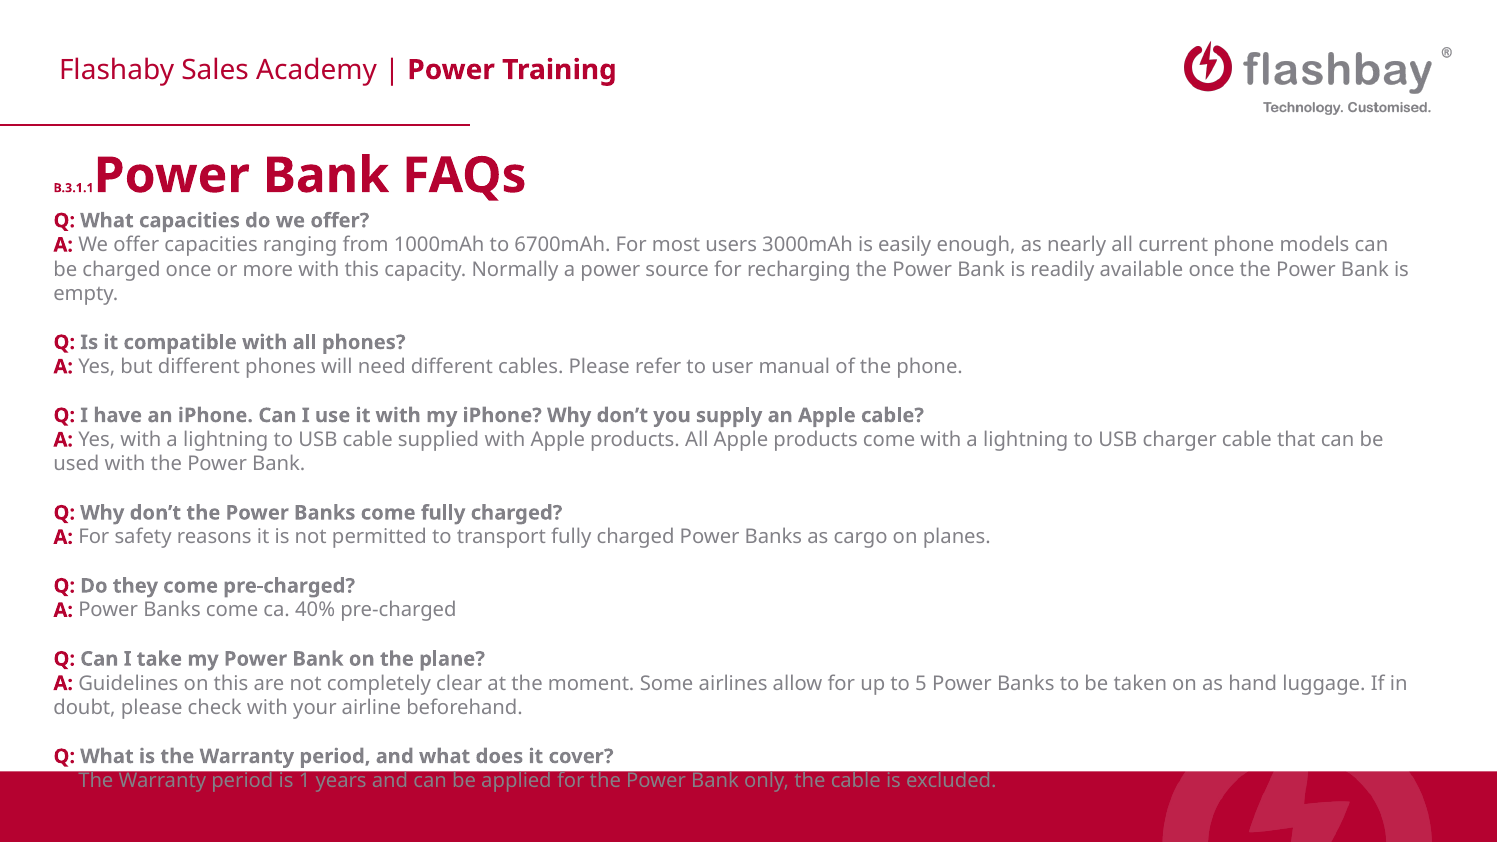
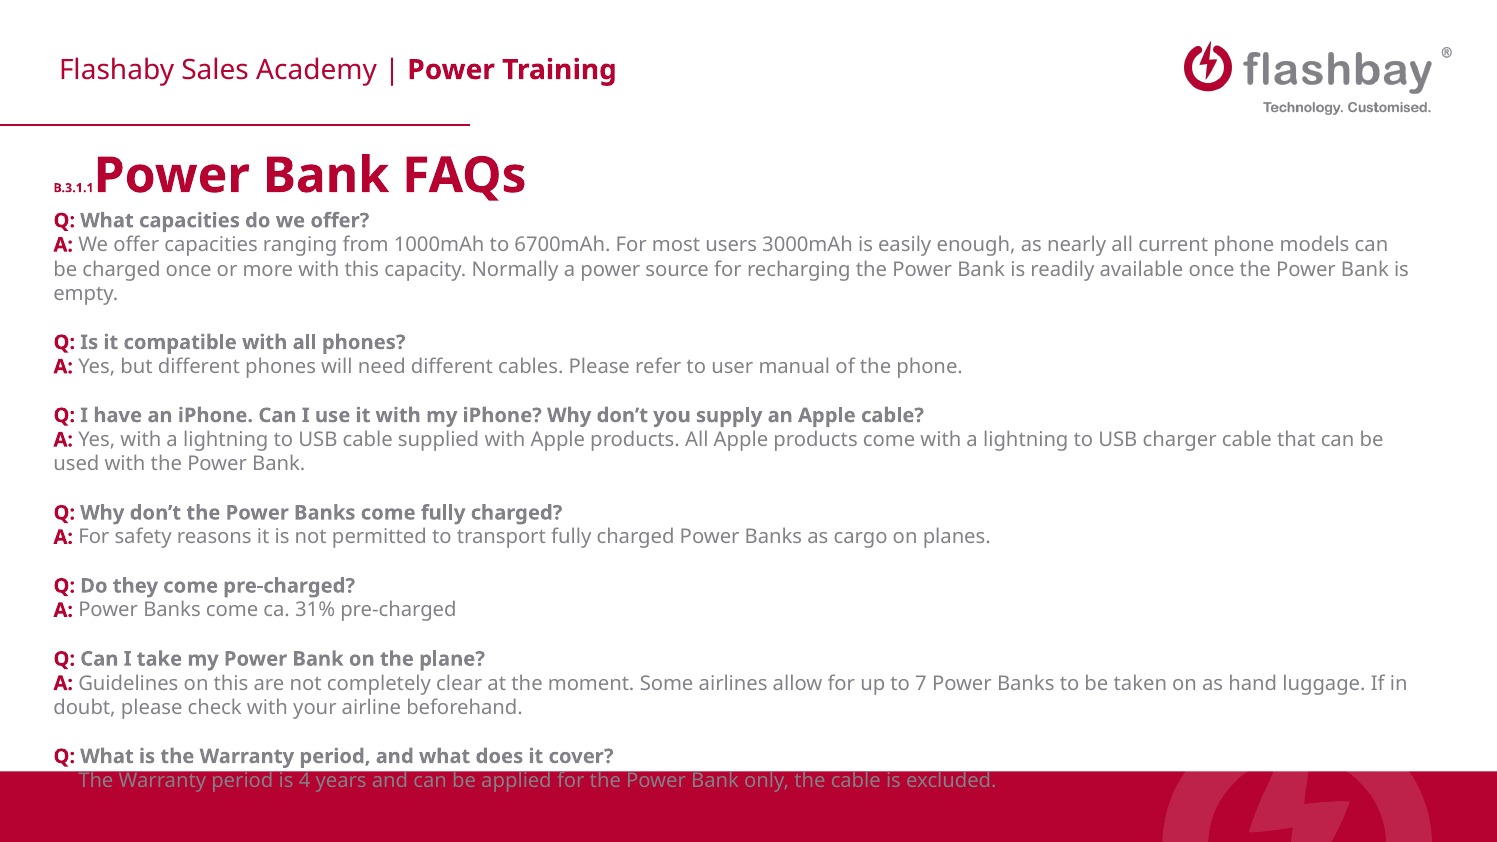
40%: 40% -> 31%
5: 5 -> 7
1: 1 -> 4
